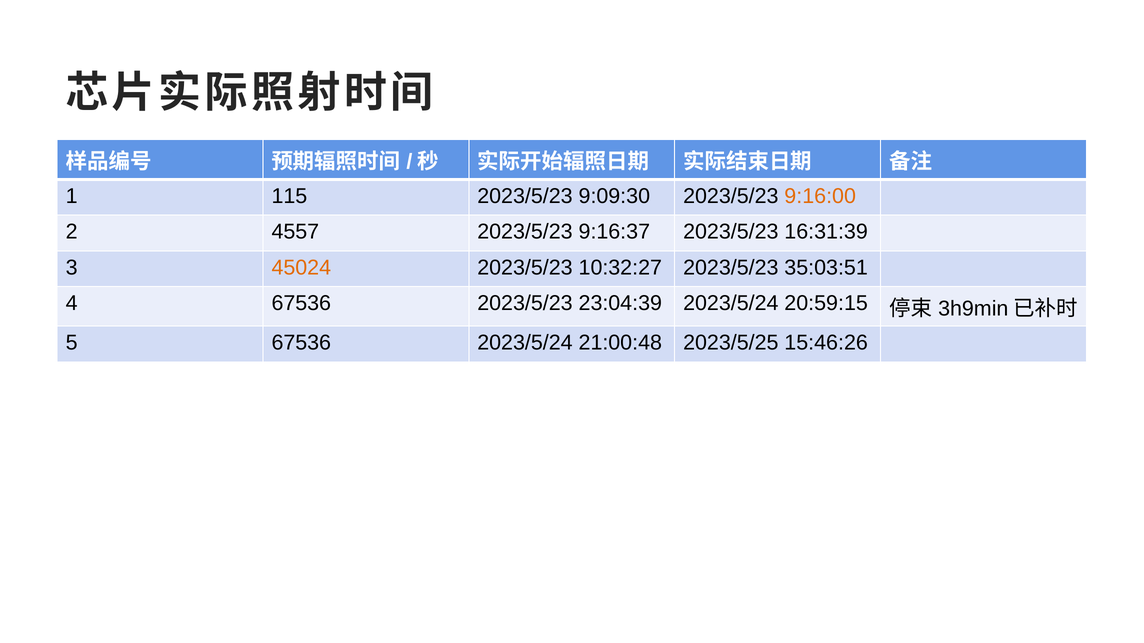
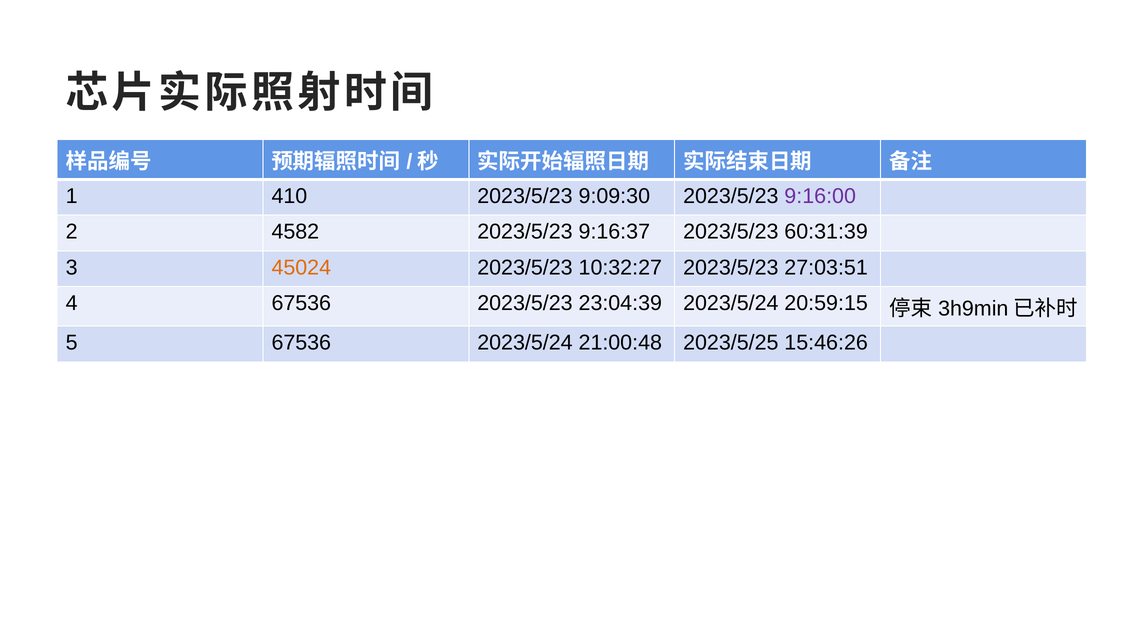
115: 115 -> 410
9:16:00 colour: orange -> purple
4557: 4557 -> 4582
16:31:39: 16:31:39 -> 60:31:39
35:03:51: 35:03:51 -> 27:03:51
